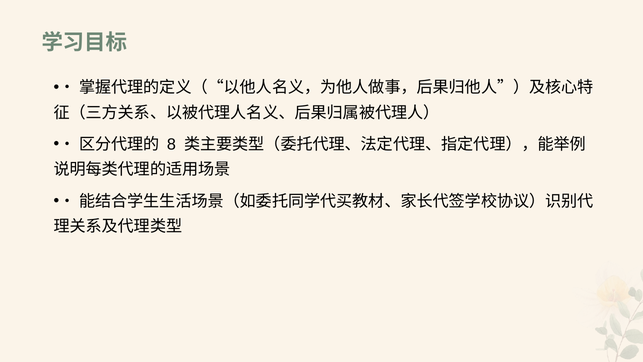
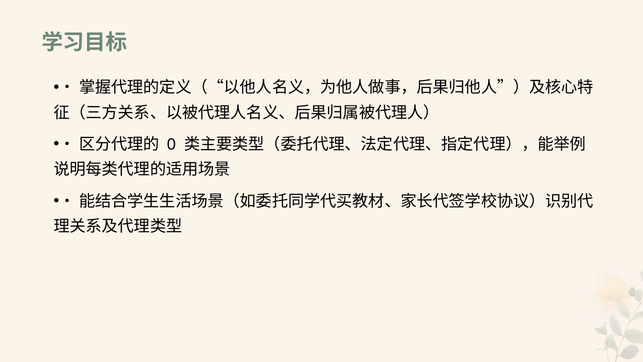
8: 8 -> 0
